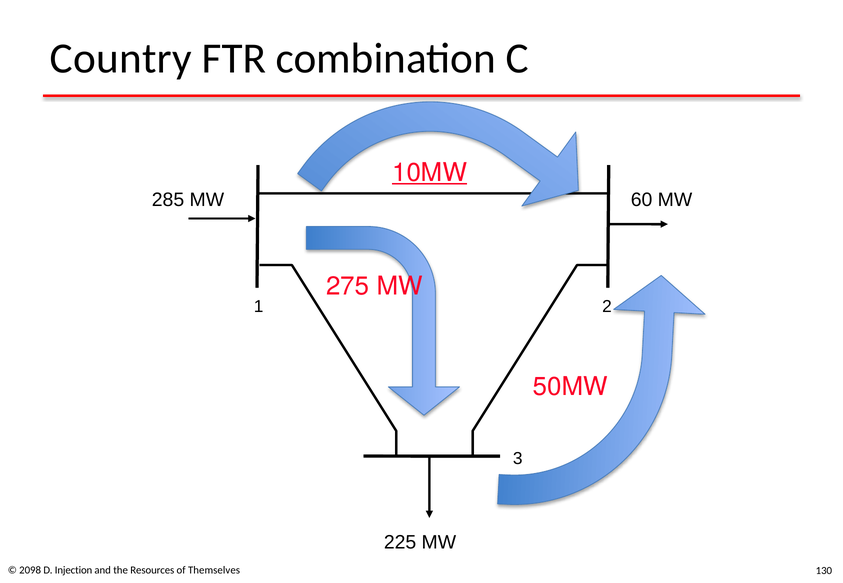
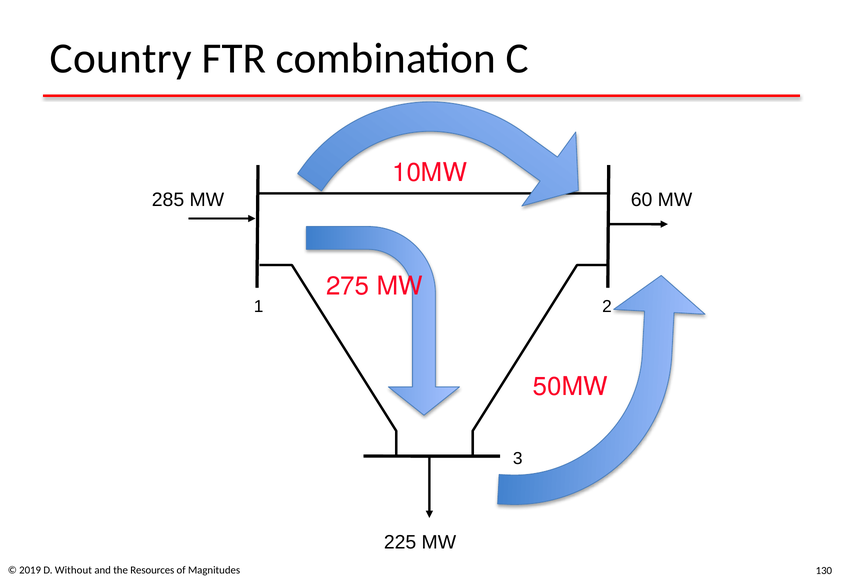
10MW underline: present -> none
2098: 2098 -> 2019
Injection: Injection -> Without
Themselves: Themselves -> Magnitudes
